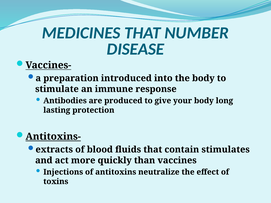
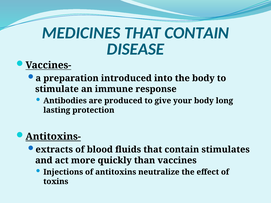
MEDICINES THAT NUMBER: NUMBER -> CONTAIN
